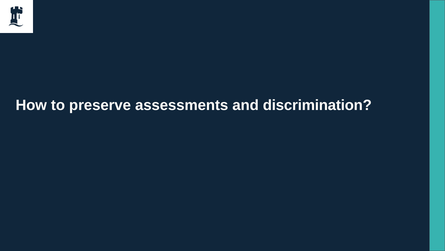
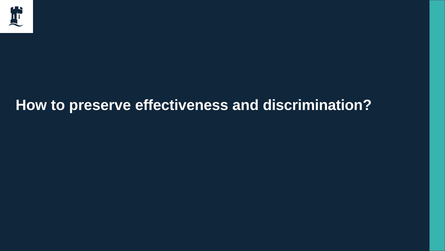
assessments: assessments -> effectiveness
